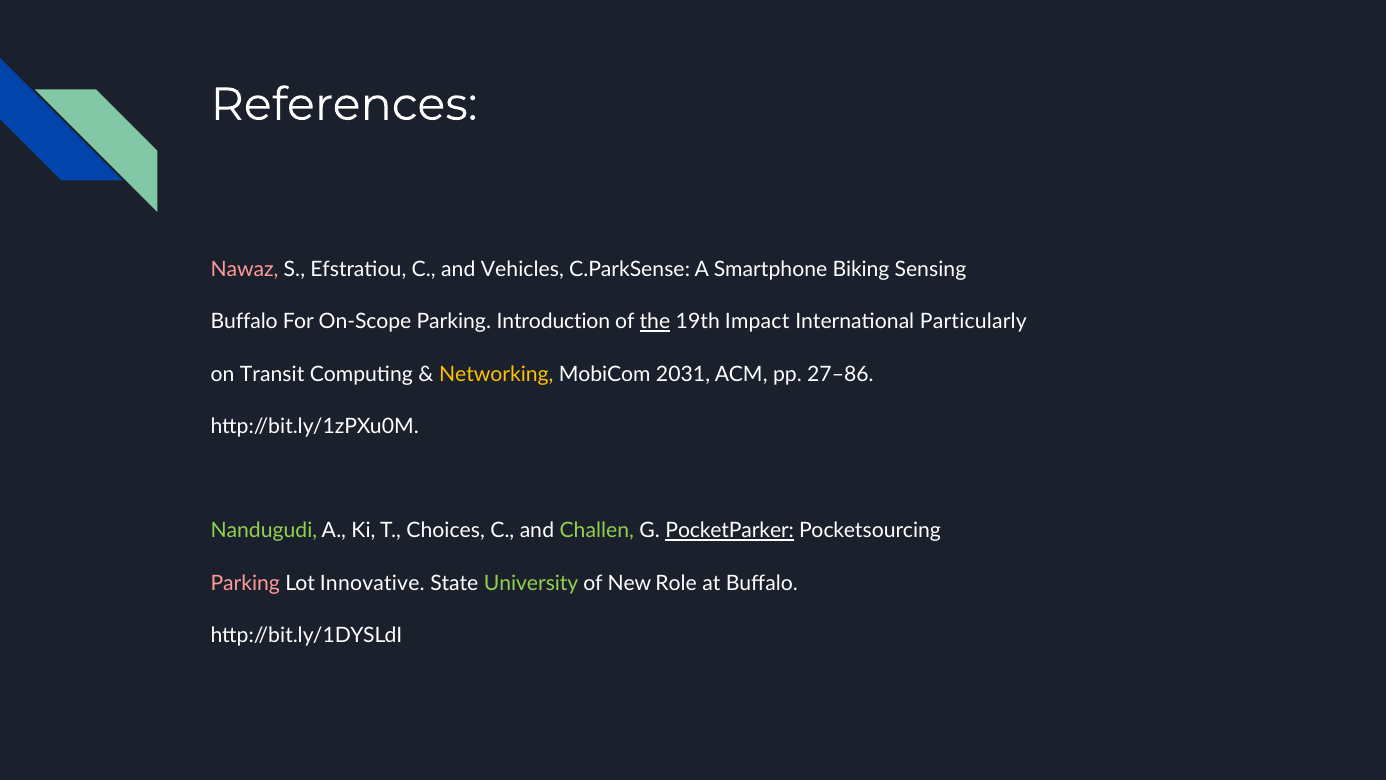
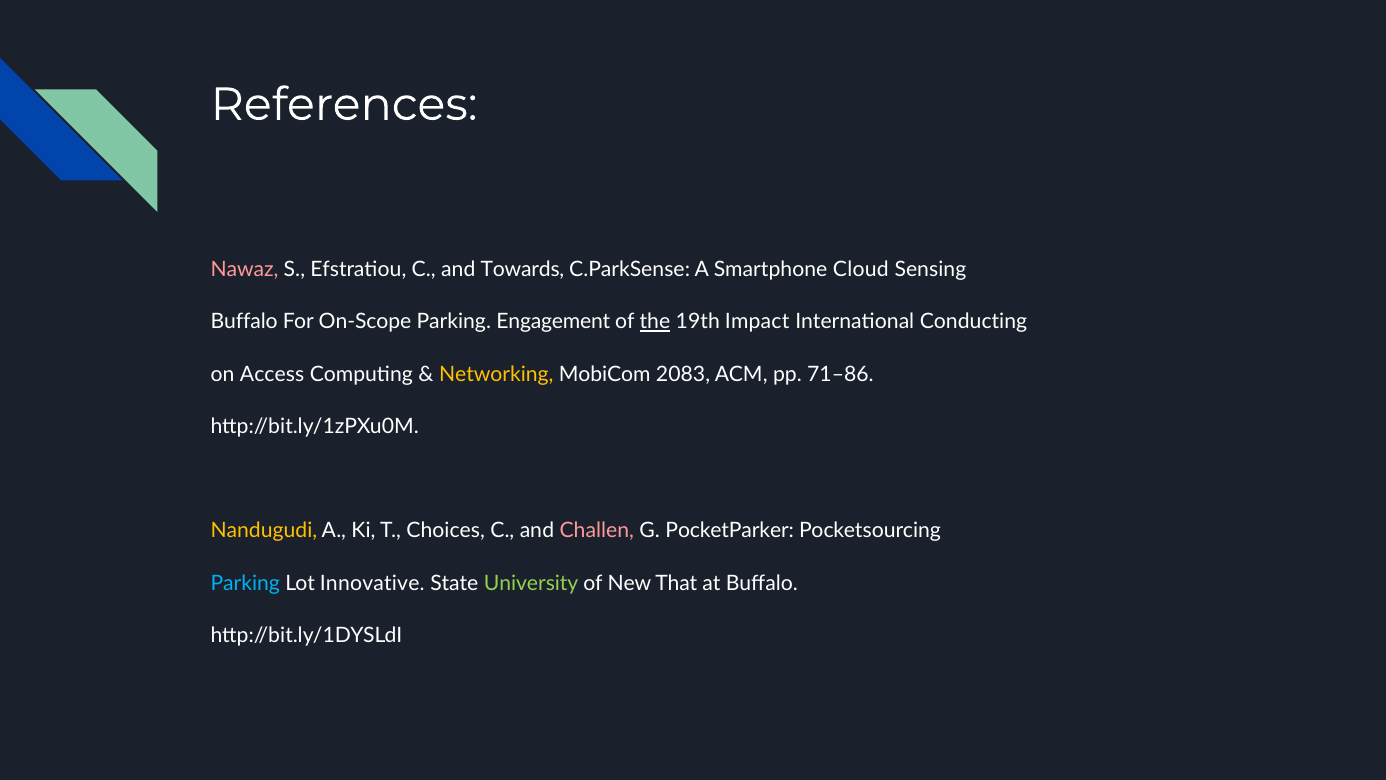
Vehicles: Vehicles -> Towards
Biking: Biking -> Cloud
Introduction: Introduction -> Engagement
Particularly: Particularly -> Conducting
Transit: Transit -> Access
2031: 2031 -> 2083
27–86: 27–86 -> 71–86
Nandugudi colour: light green -> yellow
Challen colour: light green -> pink
PocketParker underline: present -> none
Parking at (245, 583) colour: pink -> light blue
Role: Role -> That
